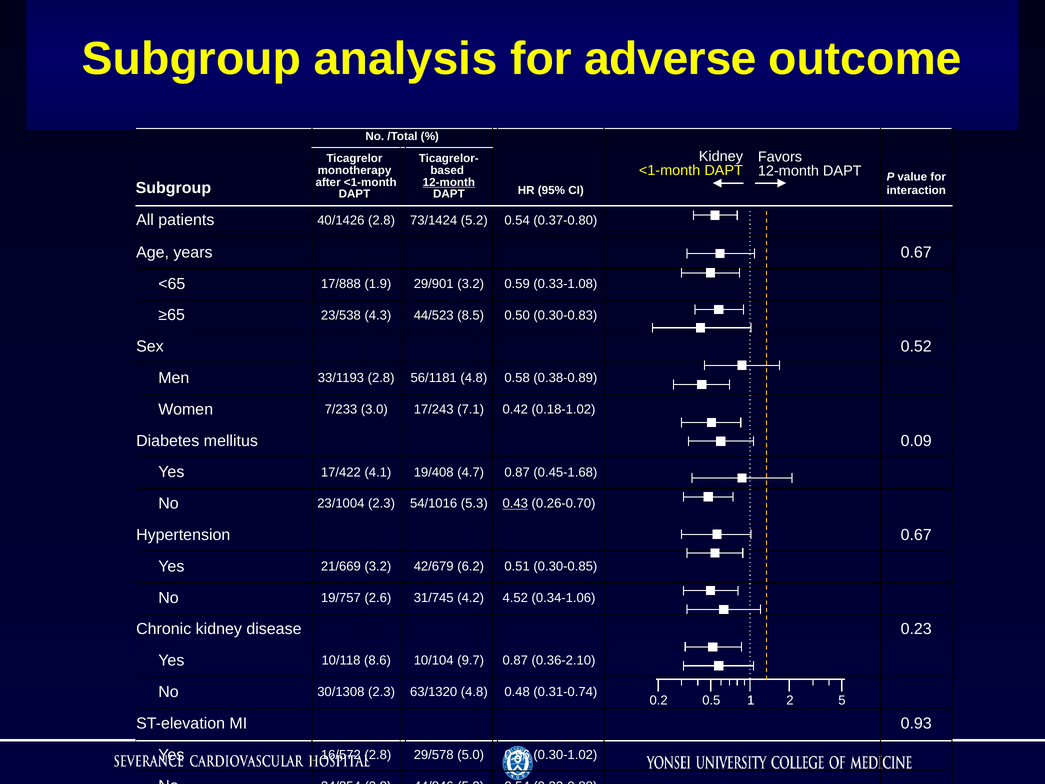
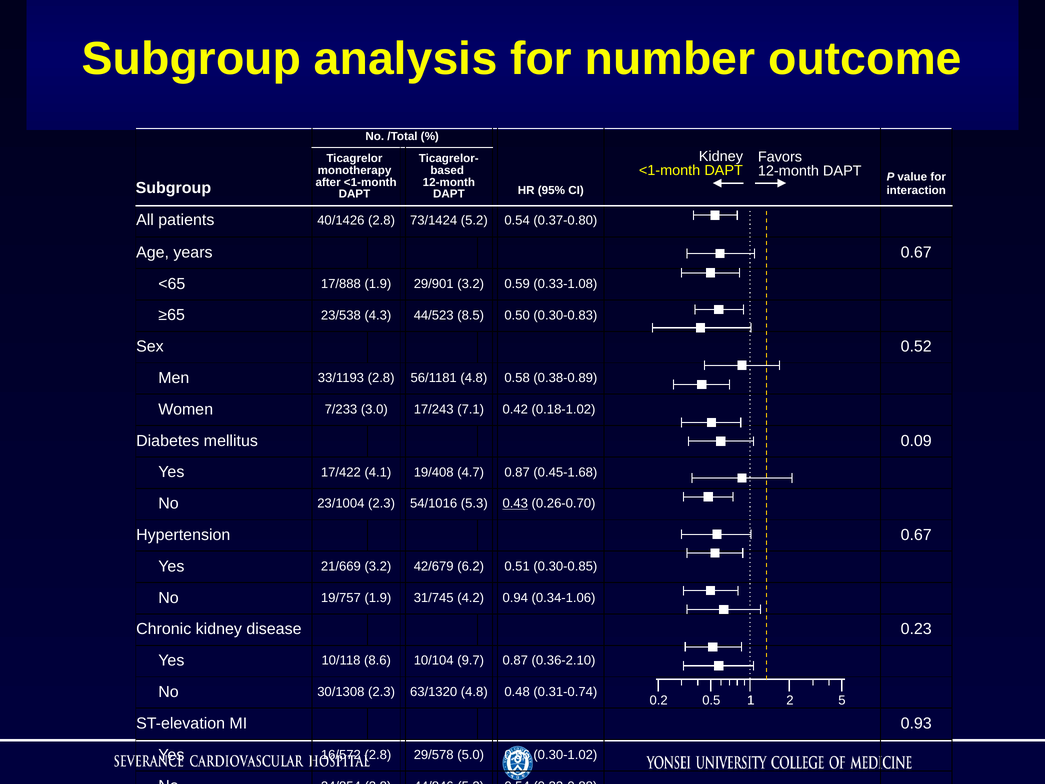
adverse: adverse -> number
12-month at (449, 182) underline: present -> none
19/757 2.6: 2.6 -> 1.9
4.52: 4.52 -> 0.94
